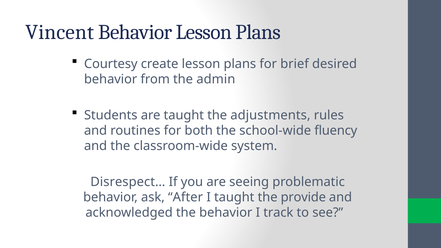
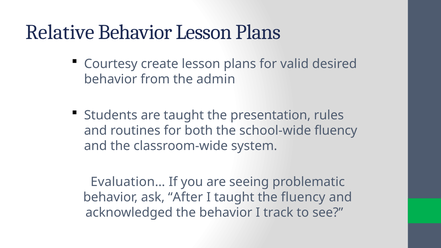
Vincent: Vincent -> Relative
brief: brief -> valid
adjustments: adjustments -> presentation
Disrespect…: Disrespect… -> Evaluation…
the provide: provide -> fluency
